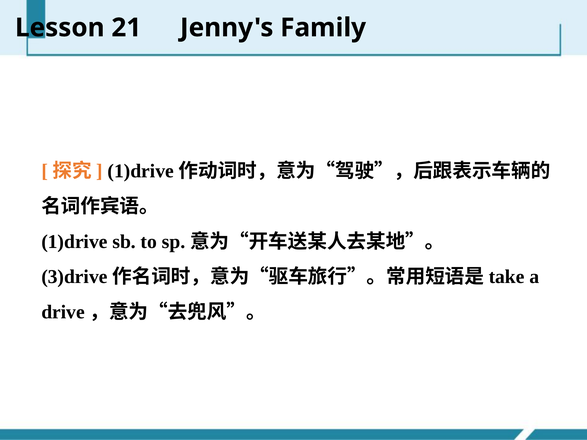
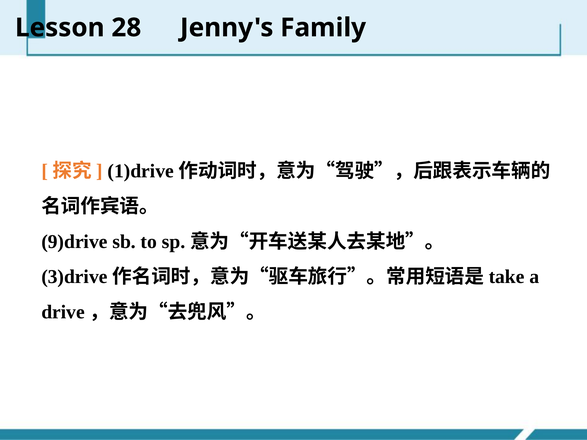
21: 21 -> 28
1)drive: 1)drive -> 9)drive
